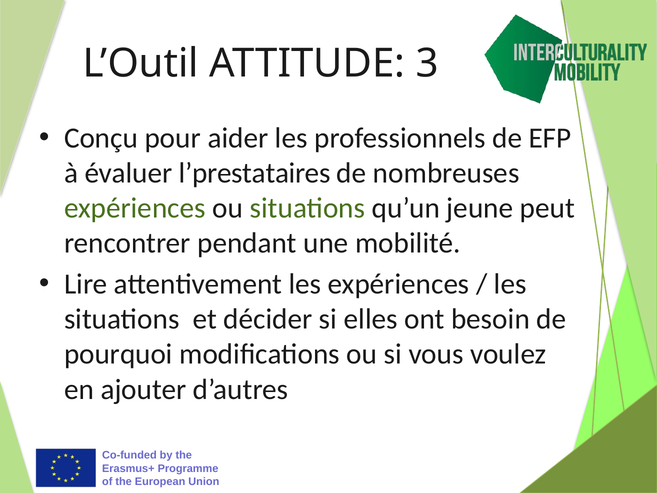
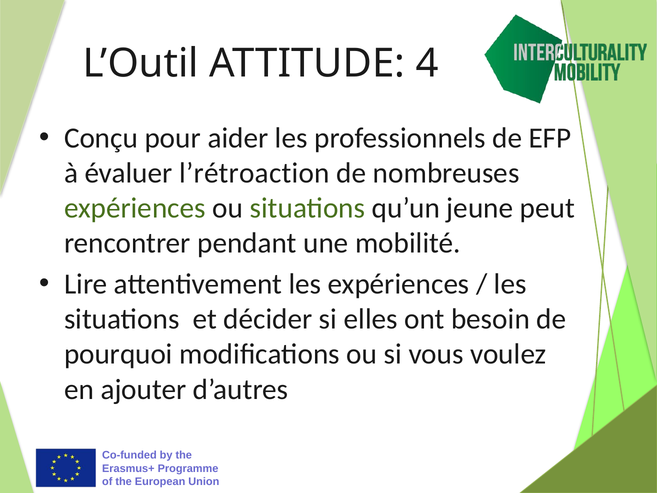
3: 3 -> 4
l’prestataires: l’prestataires -> l’rétroaction
